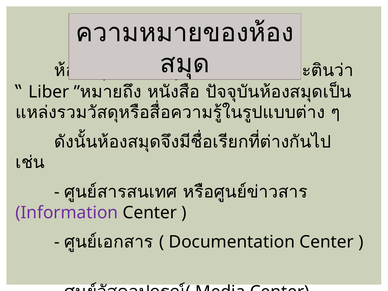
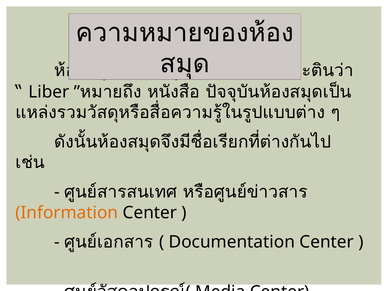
Information colour: purple -> orange
